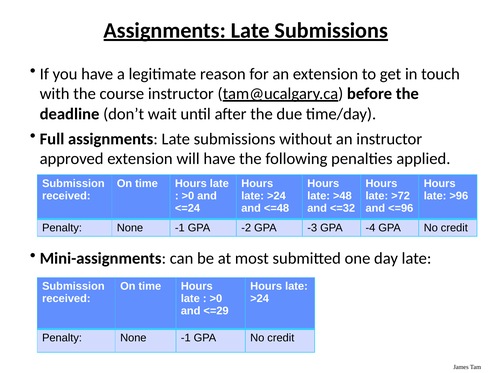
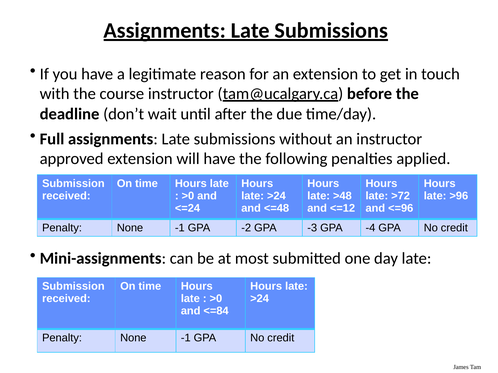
<=32: <=32 -> <=12
<=29: <=29 -> <=84
